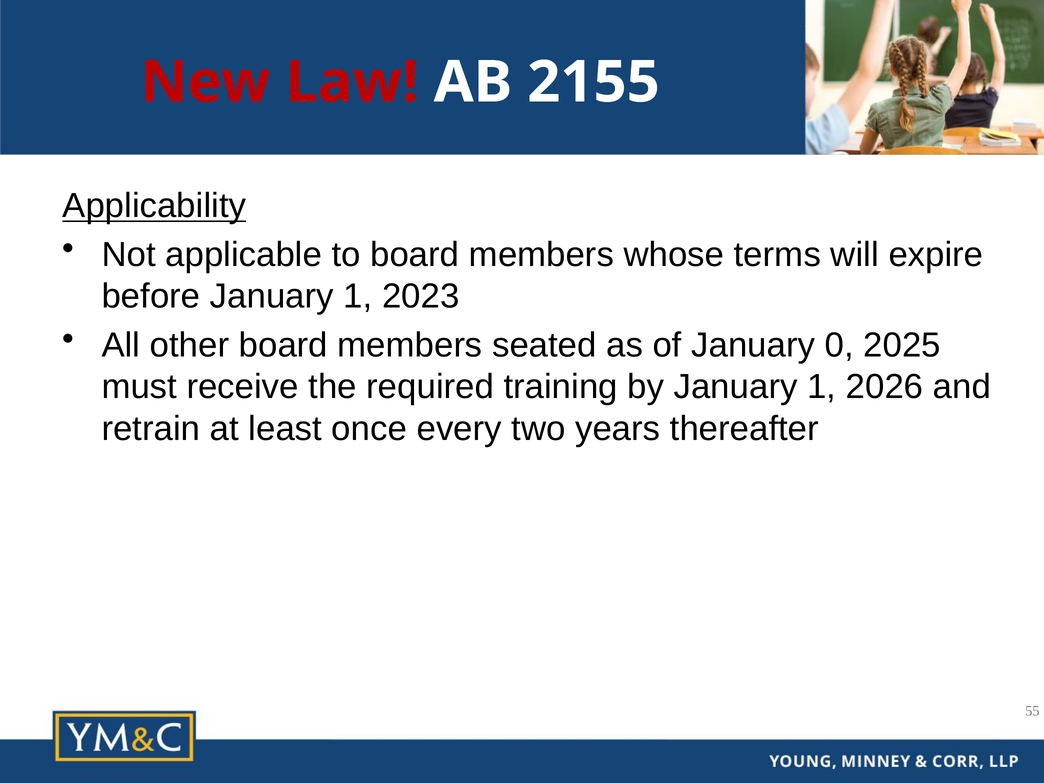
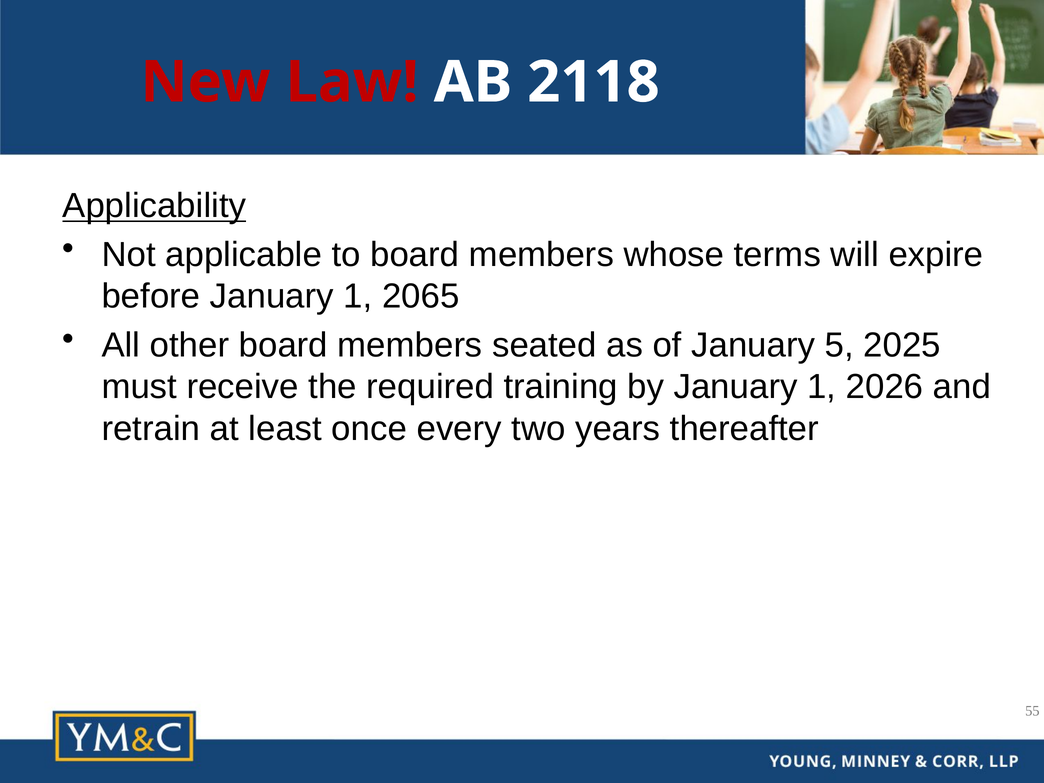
2155: 2155 -> 2118
2023: 2023 -> 2065
0: 0 -> 5
